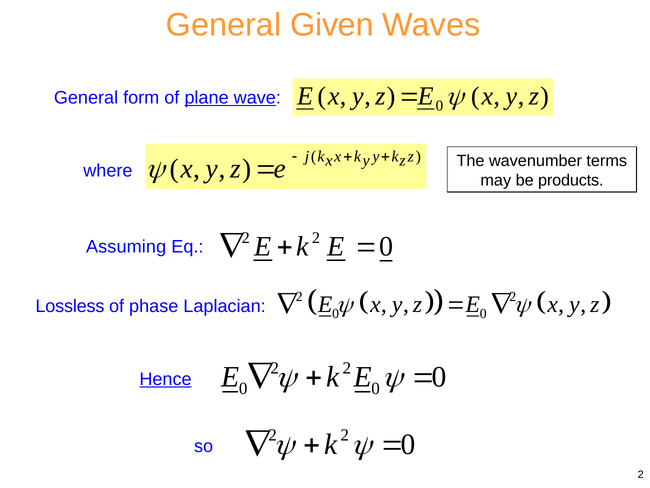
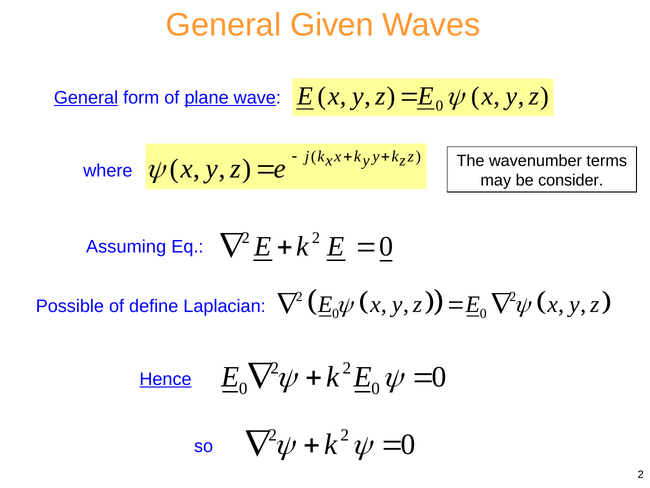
General at (86, 97) underline: none -> present
products: products -> consider
Lossless: Lossless -> Possible
phase: phase -> define
